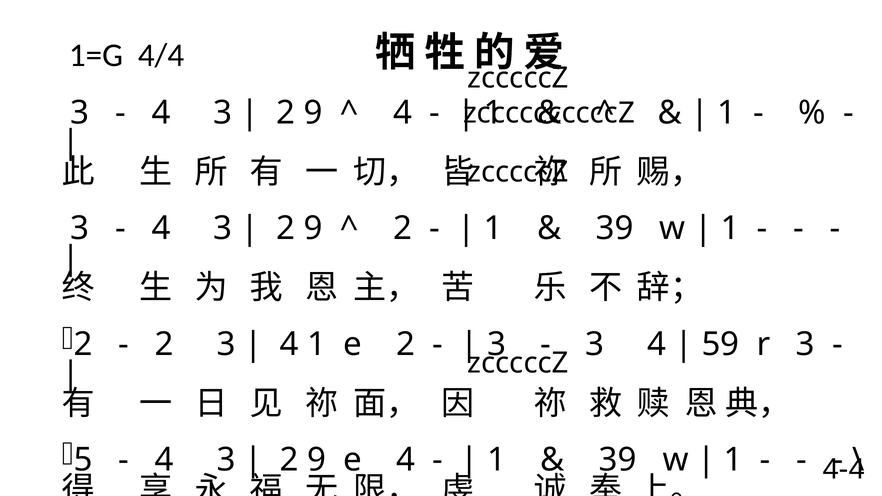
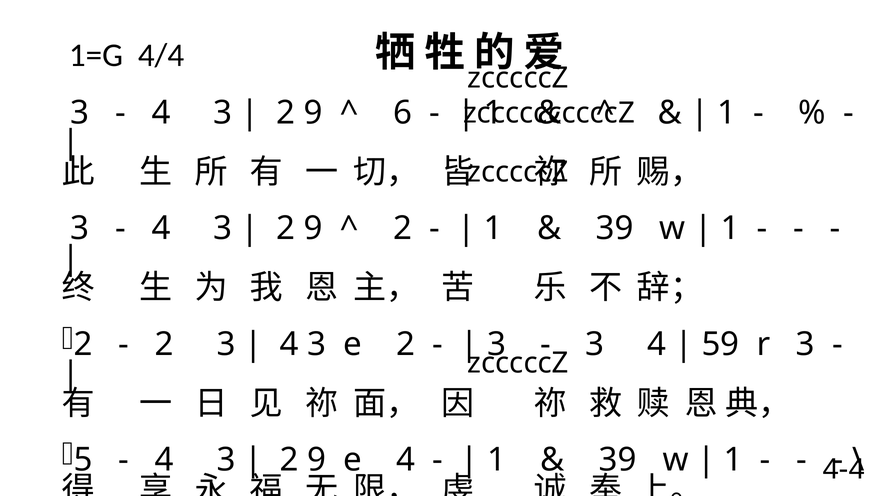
4 at (403, 113): 4 -> 6
1 at (317, 344): 1 -> 3
